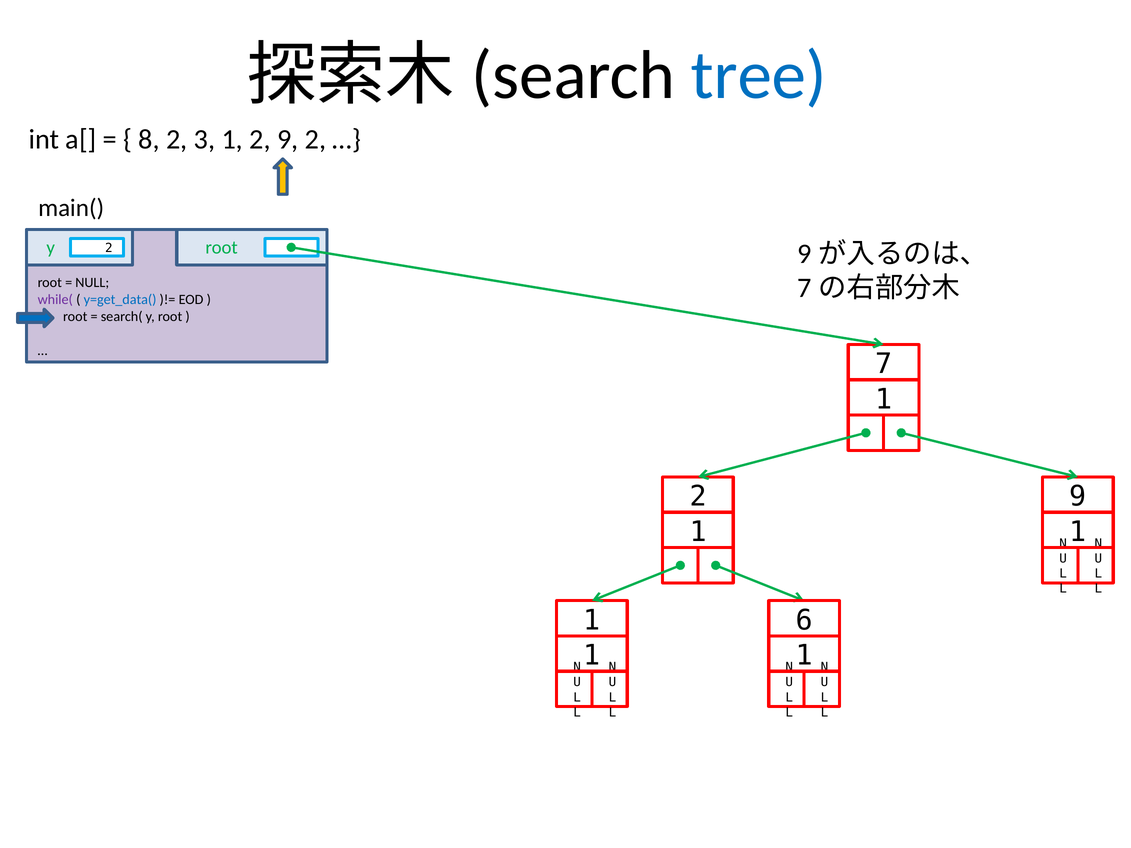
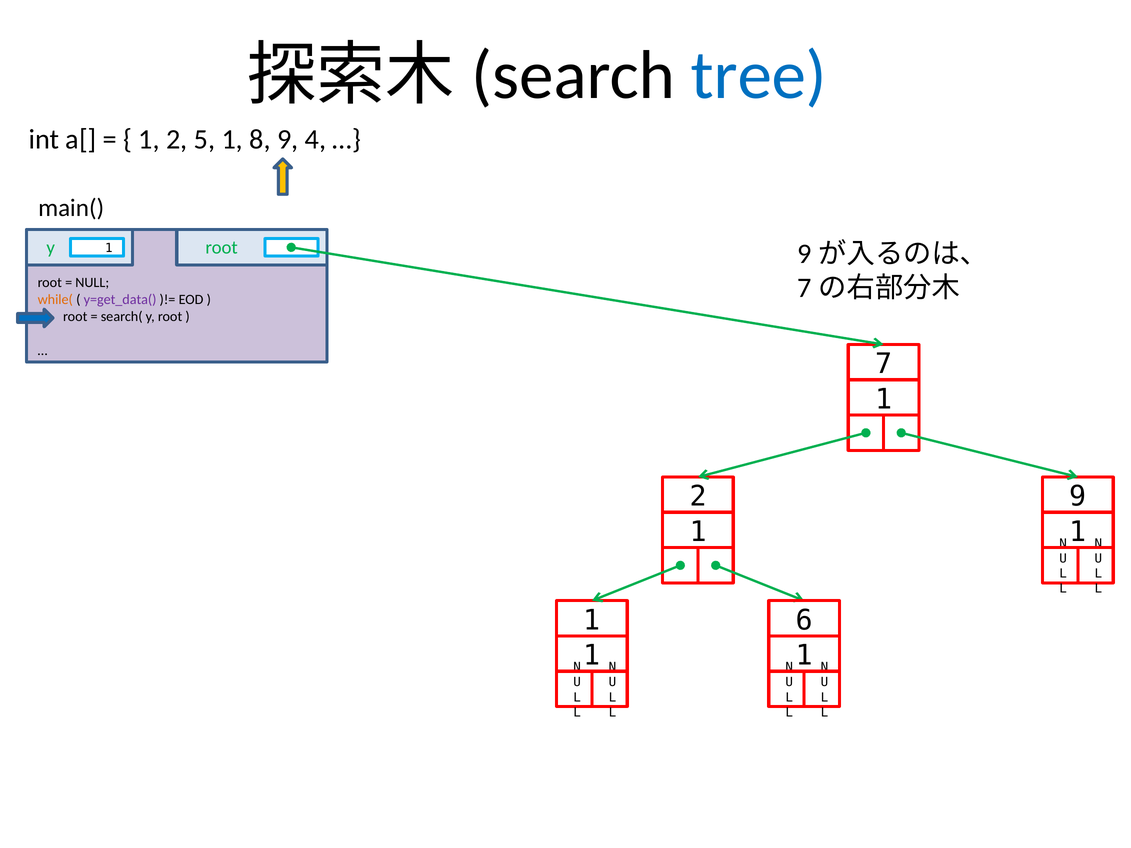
8 at (149, 139): 8 -> 1
3: 3 -> 5
2 at (260, 139): 2 -> 8
9 2: 2 -> 4
y 2: 2 -> 1
while( colour: purple -> orange
y=get_data( colour: blue -> purple
